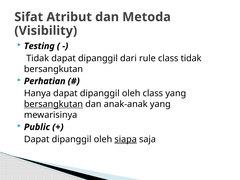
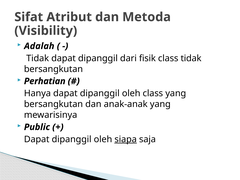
Testing: Testing -> Adalah
rule: rule -> fisik
bersangkutan at (53, 104) underline: present -> none
